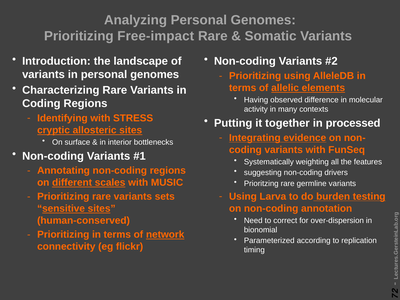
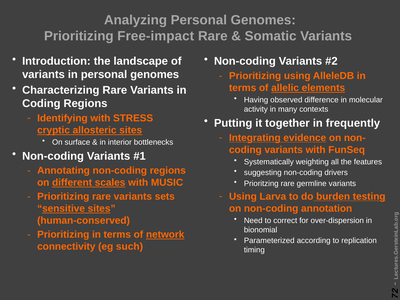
processed: processed -> frequently
flickr: flickr -> such
